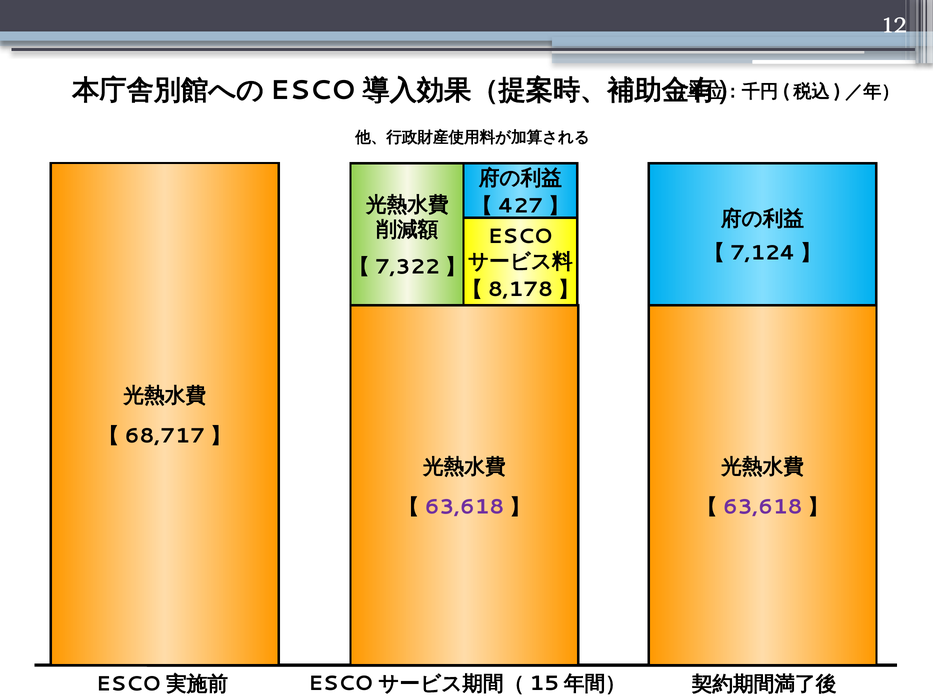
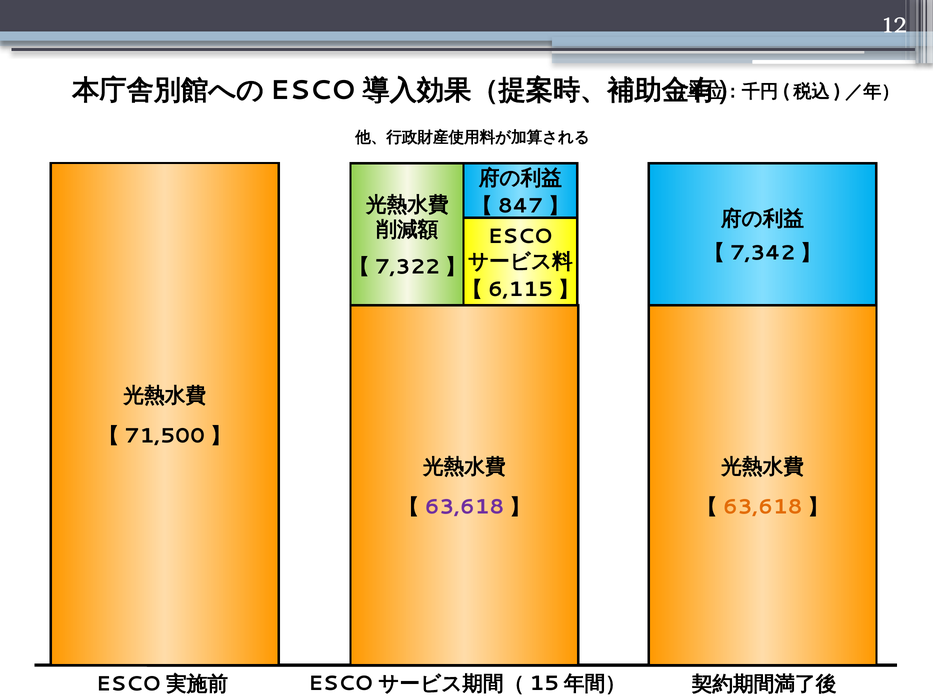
427: 427 -> 847
7,124: 7,124 -> 7,342
8,178: 8,178 -> 6,115
68,717: 68,717 -> 71,500
63,618 at (763, 507) colour: purple -> orange
